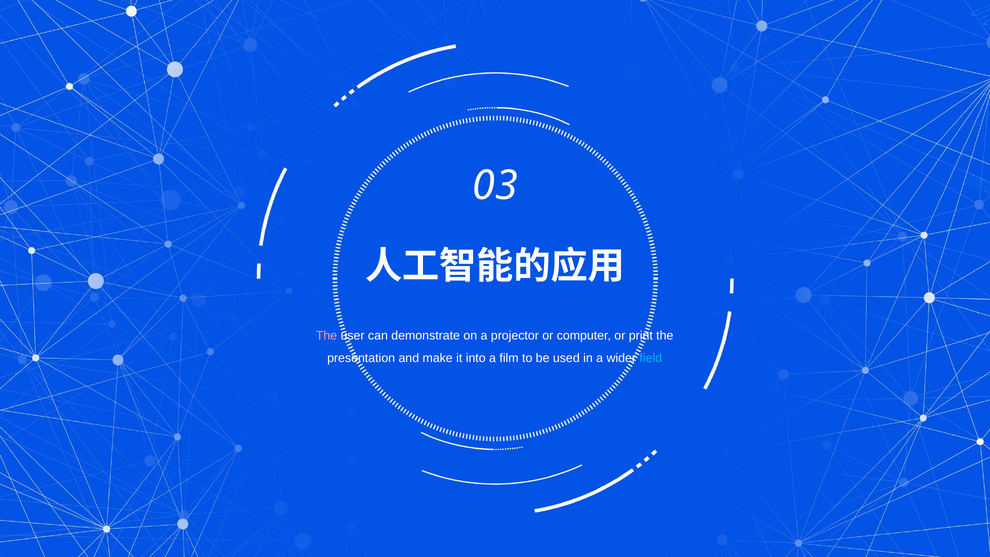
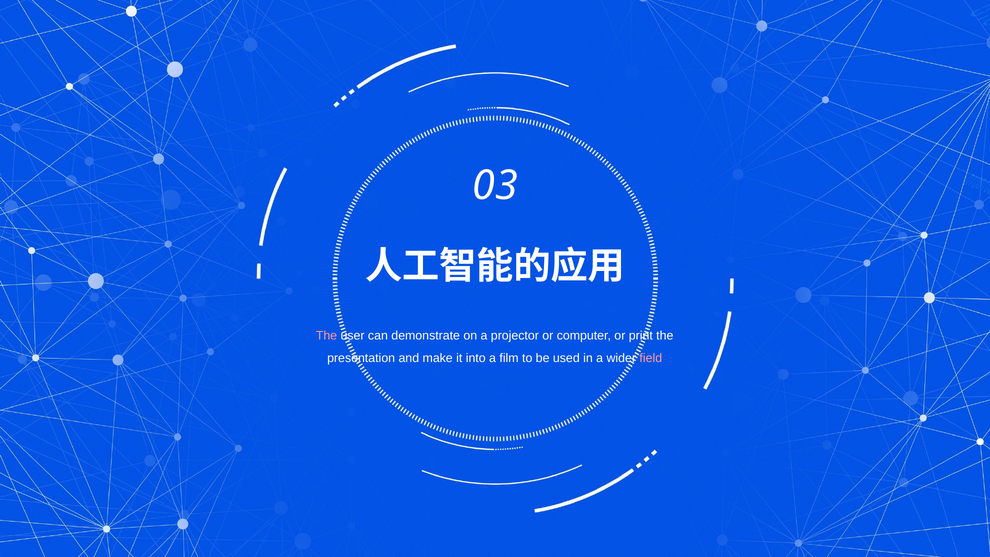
field colour: light blue -> pink
